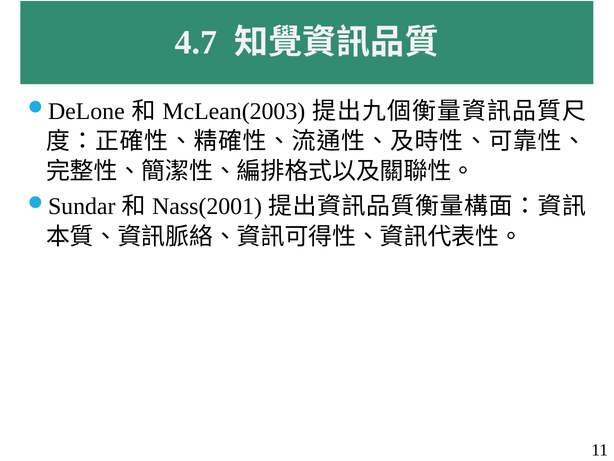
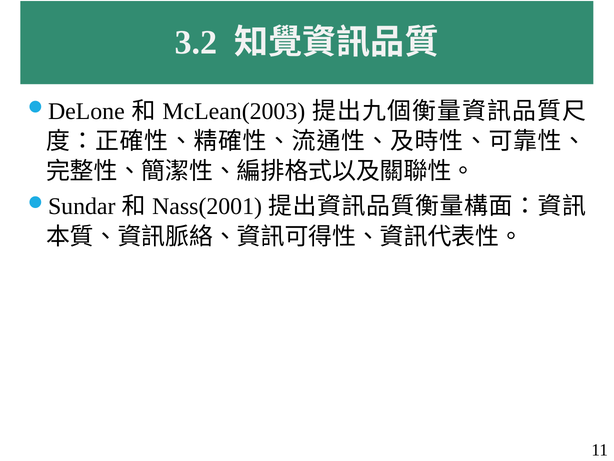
4.7: 4.7 -> 3.2
